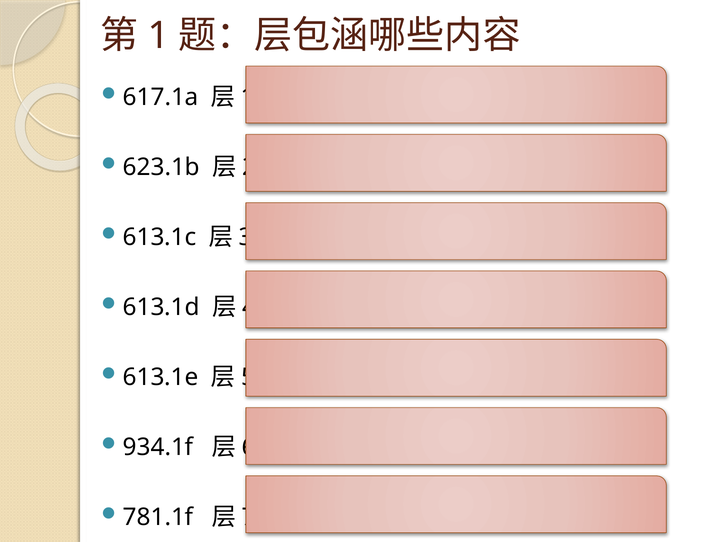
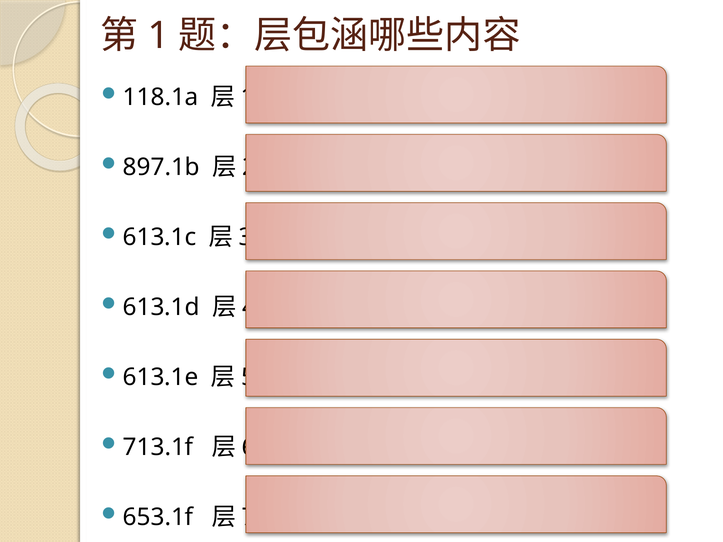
617.1a: 617.1a -> 118.1a
623.1b: 623.1b -> 897.1b
934.1f: 934.1f -> 713.1f
781.1f: 781.1f -> 653.1f
